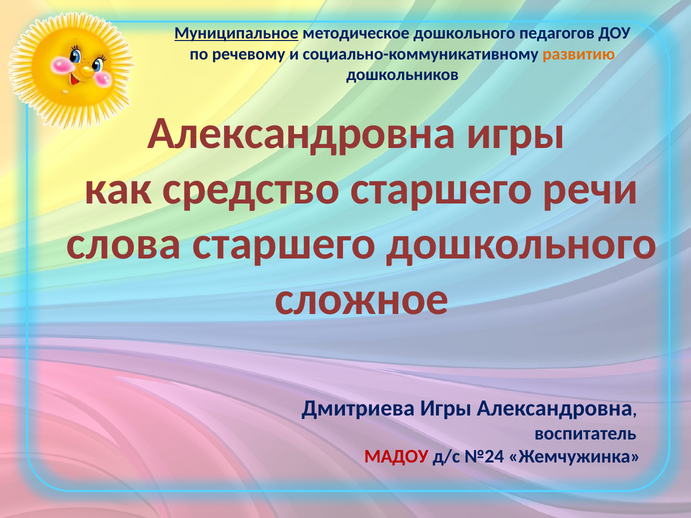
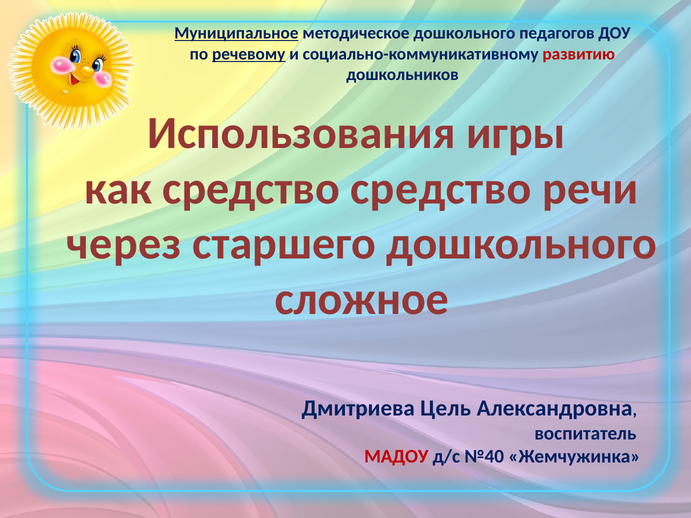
речевому underline: none -> present
развитию colour: orange -> red
Александровна at (302, 133): Александровна -> Использования
средство старшего: старшего -> средство
слова: слова -> через
Дмитриева Игры: Игры -> Цель
№24: №24 -> №40
